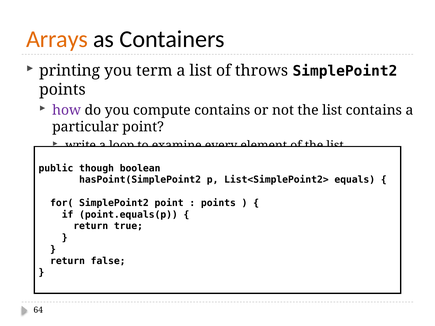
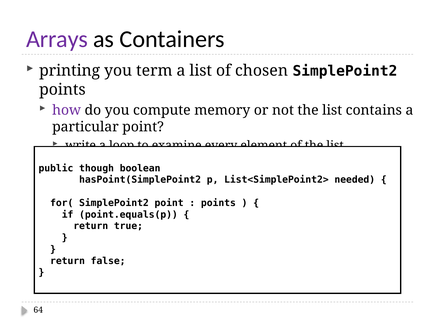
Arrays colour: orange -> purple
throws: throws -> chosen
compute contains: contains -> memory
equals: equals -> needed
